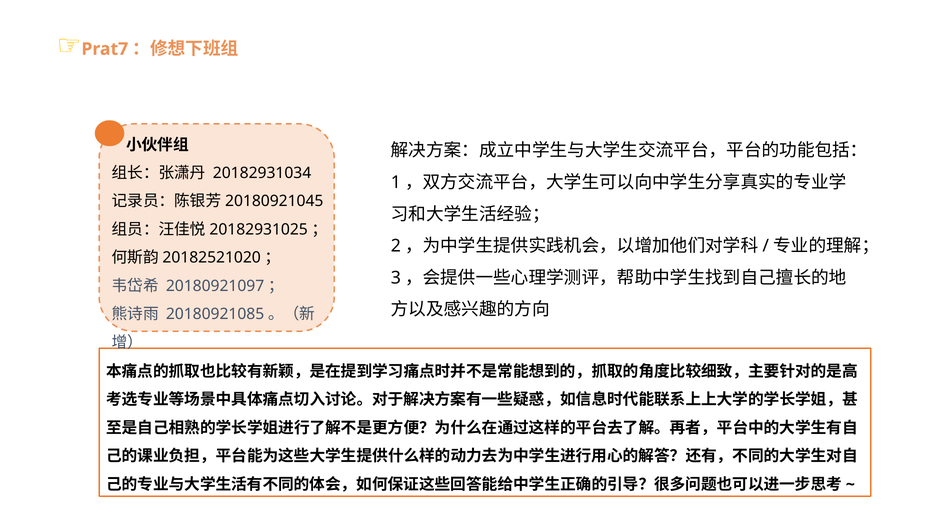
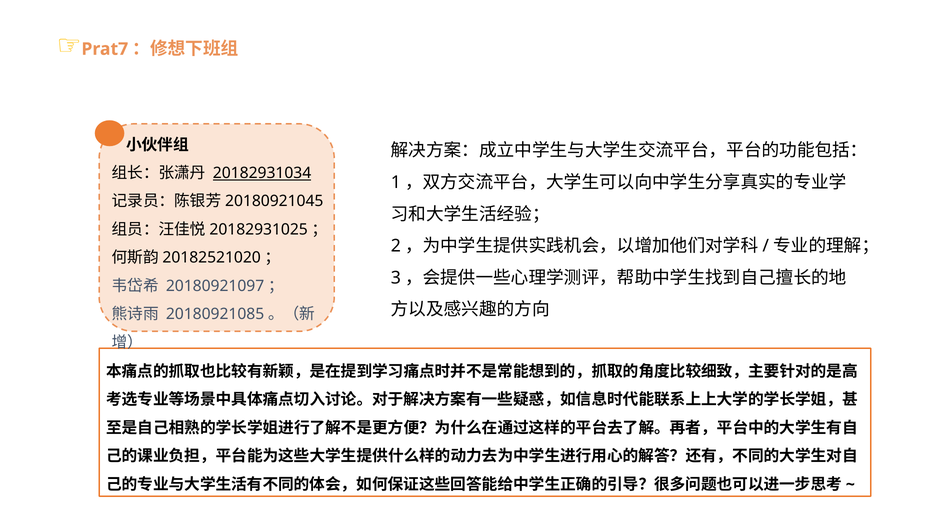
20182931034 underline: none -> present
